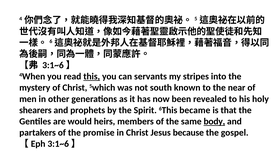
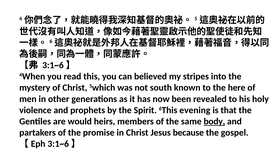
this underline: present -> none
servants: servants -> believed
near: near -> here
shearers: shearers -> violence
became: became -> evening
